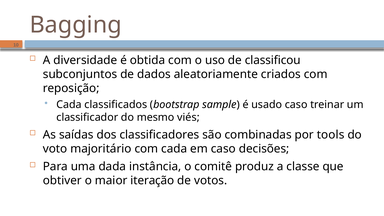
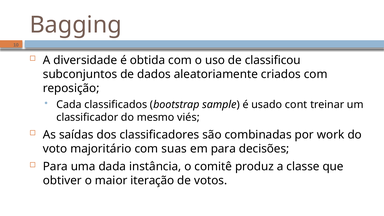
usado caso: caso -> cont
tools: tools -> work
com cada: cada -> suas
em caso: caso -> para
